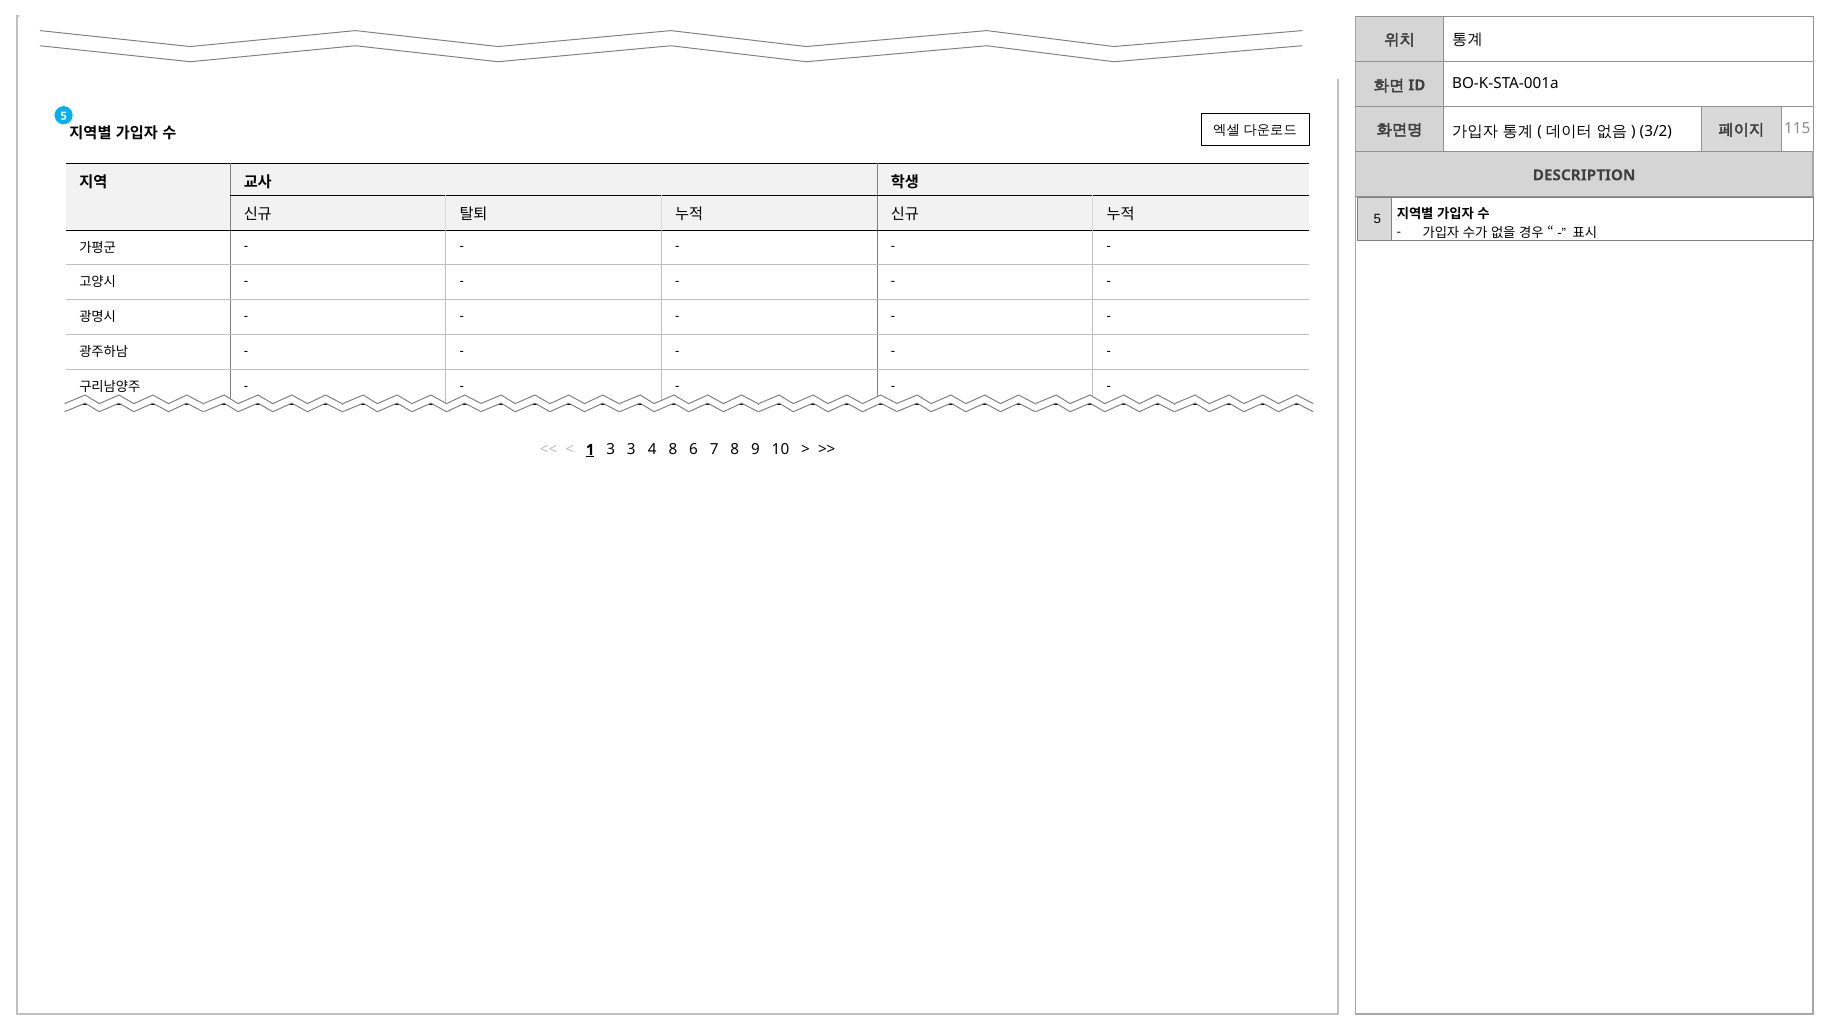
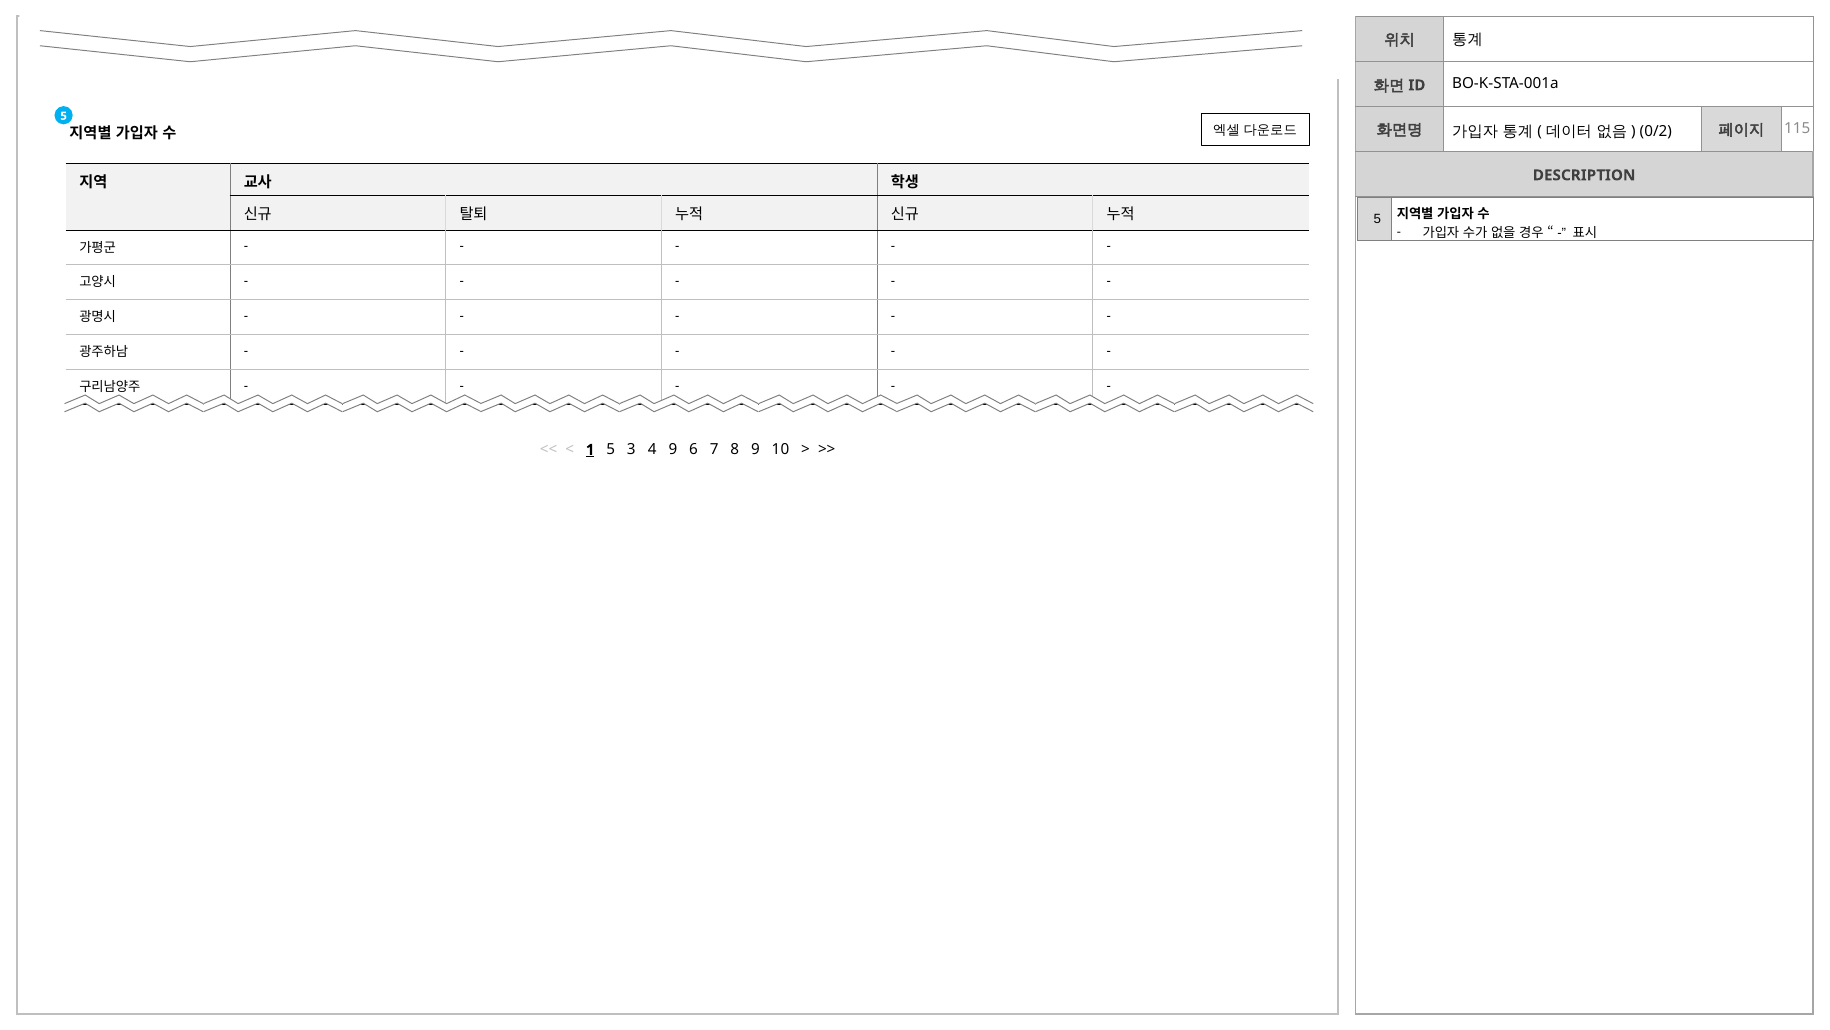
3/2: 3/2 -> 0/2
1 3: 3 -> 5
4 8: 8 -> 9
